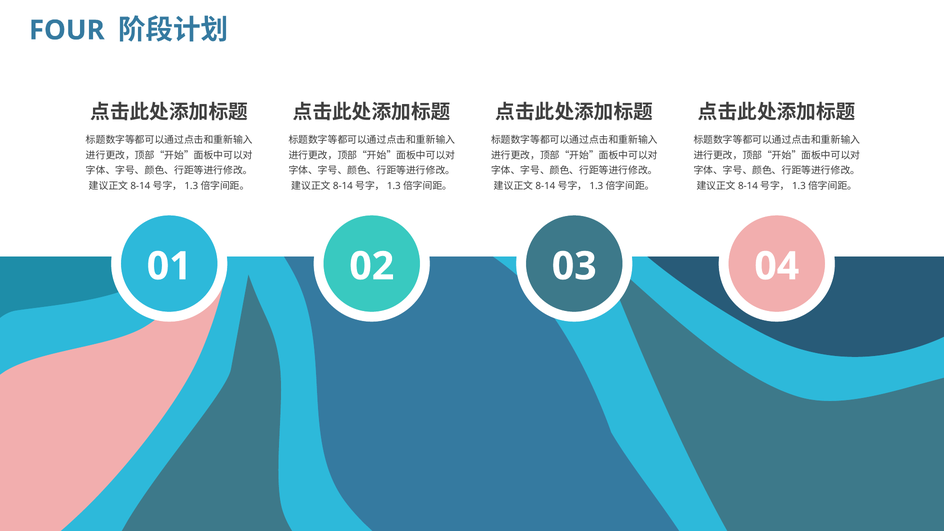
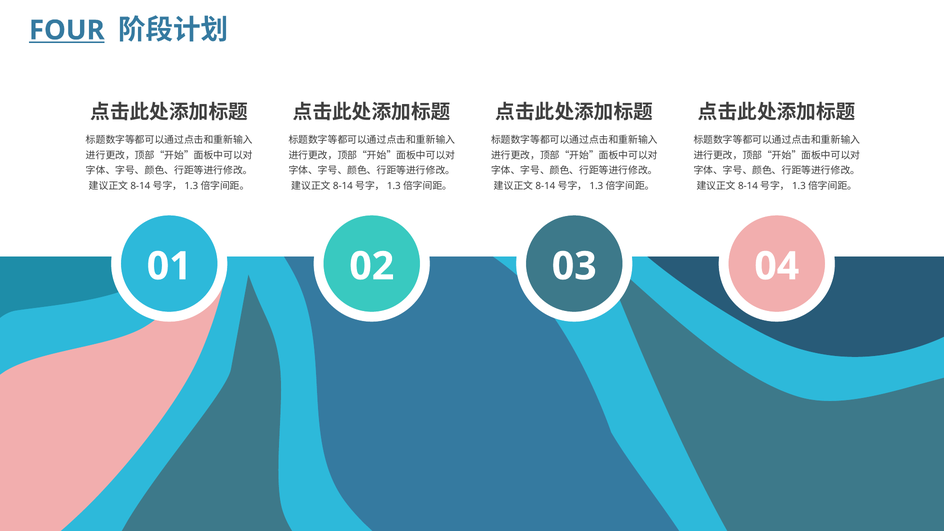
FOUR underline: none -> present
